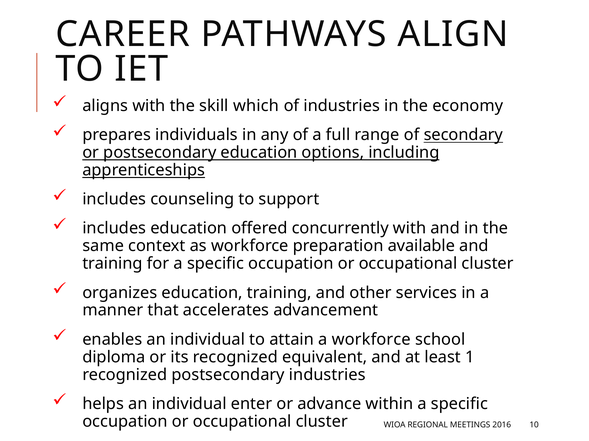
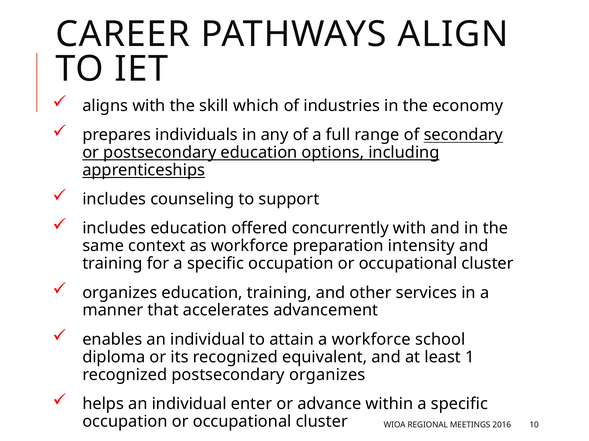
available: available -> intensity
postsecondary industries: industries -> organizes
